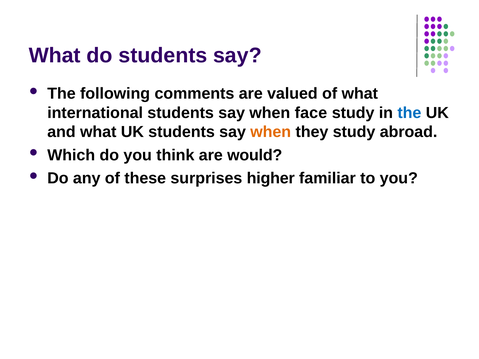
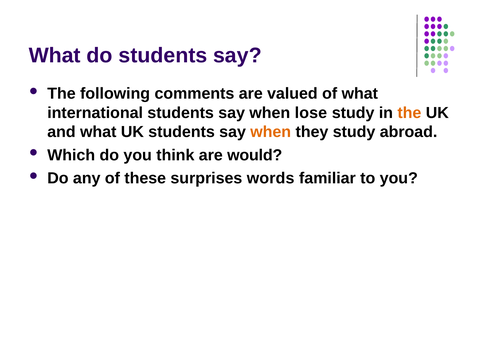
face: face -> lose
the at (409, 113) colour: blue -> orange
higher: higher -> words
